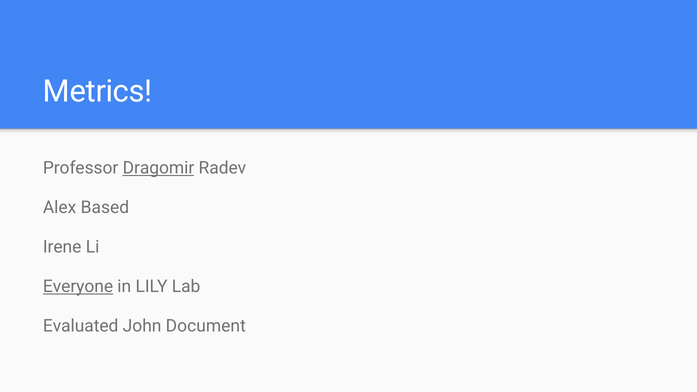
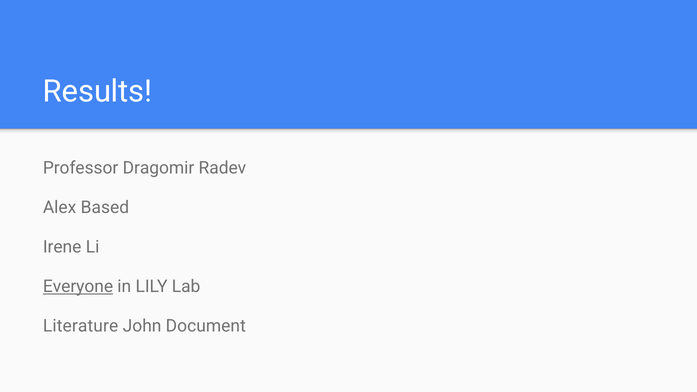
Metrics: Metrics -> Results
Dragomir underline: present -> none
Evaluated: Evaluated -> Literature
